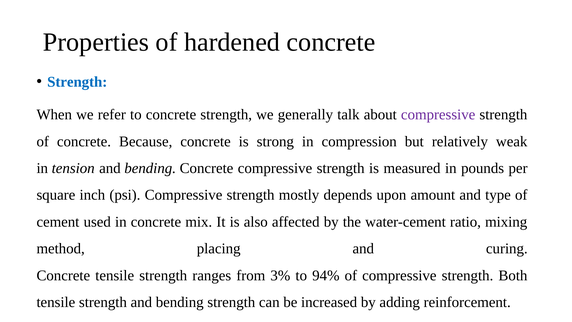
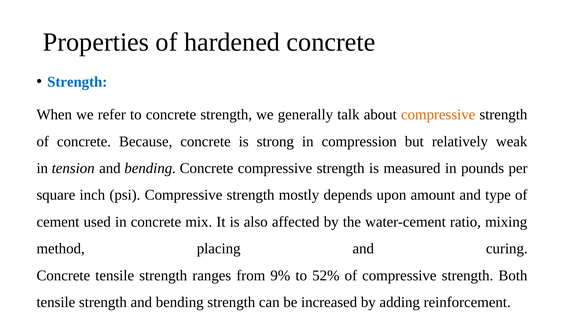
compressive at (438, 115) colour: purple -> orange
3%: 3% -> 9%
94%: 94% -> 52%
